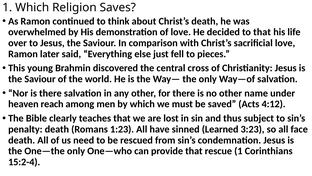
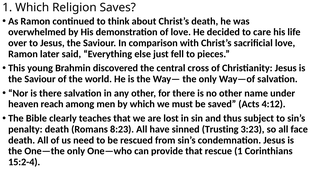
to that: that -> care
1:23: 1:23 -> 8:23
Learned: Learned -> Trusting
